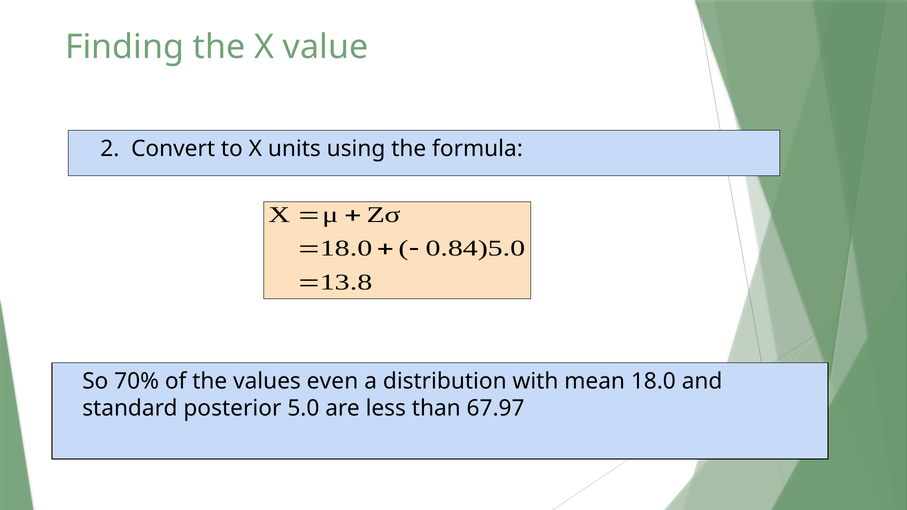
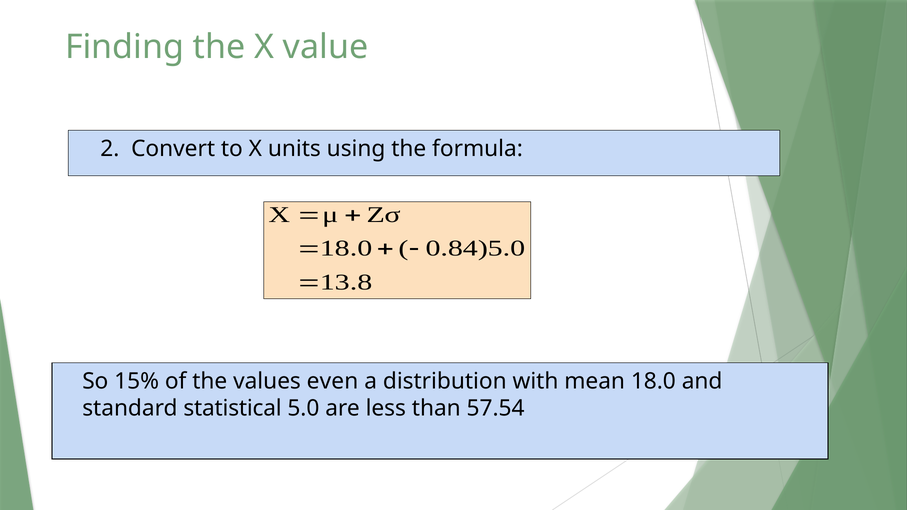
70%: 70% -> 15%
posterior: posterior -> statistical
67.97: 67.97 -> 57.54
